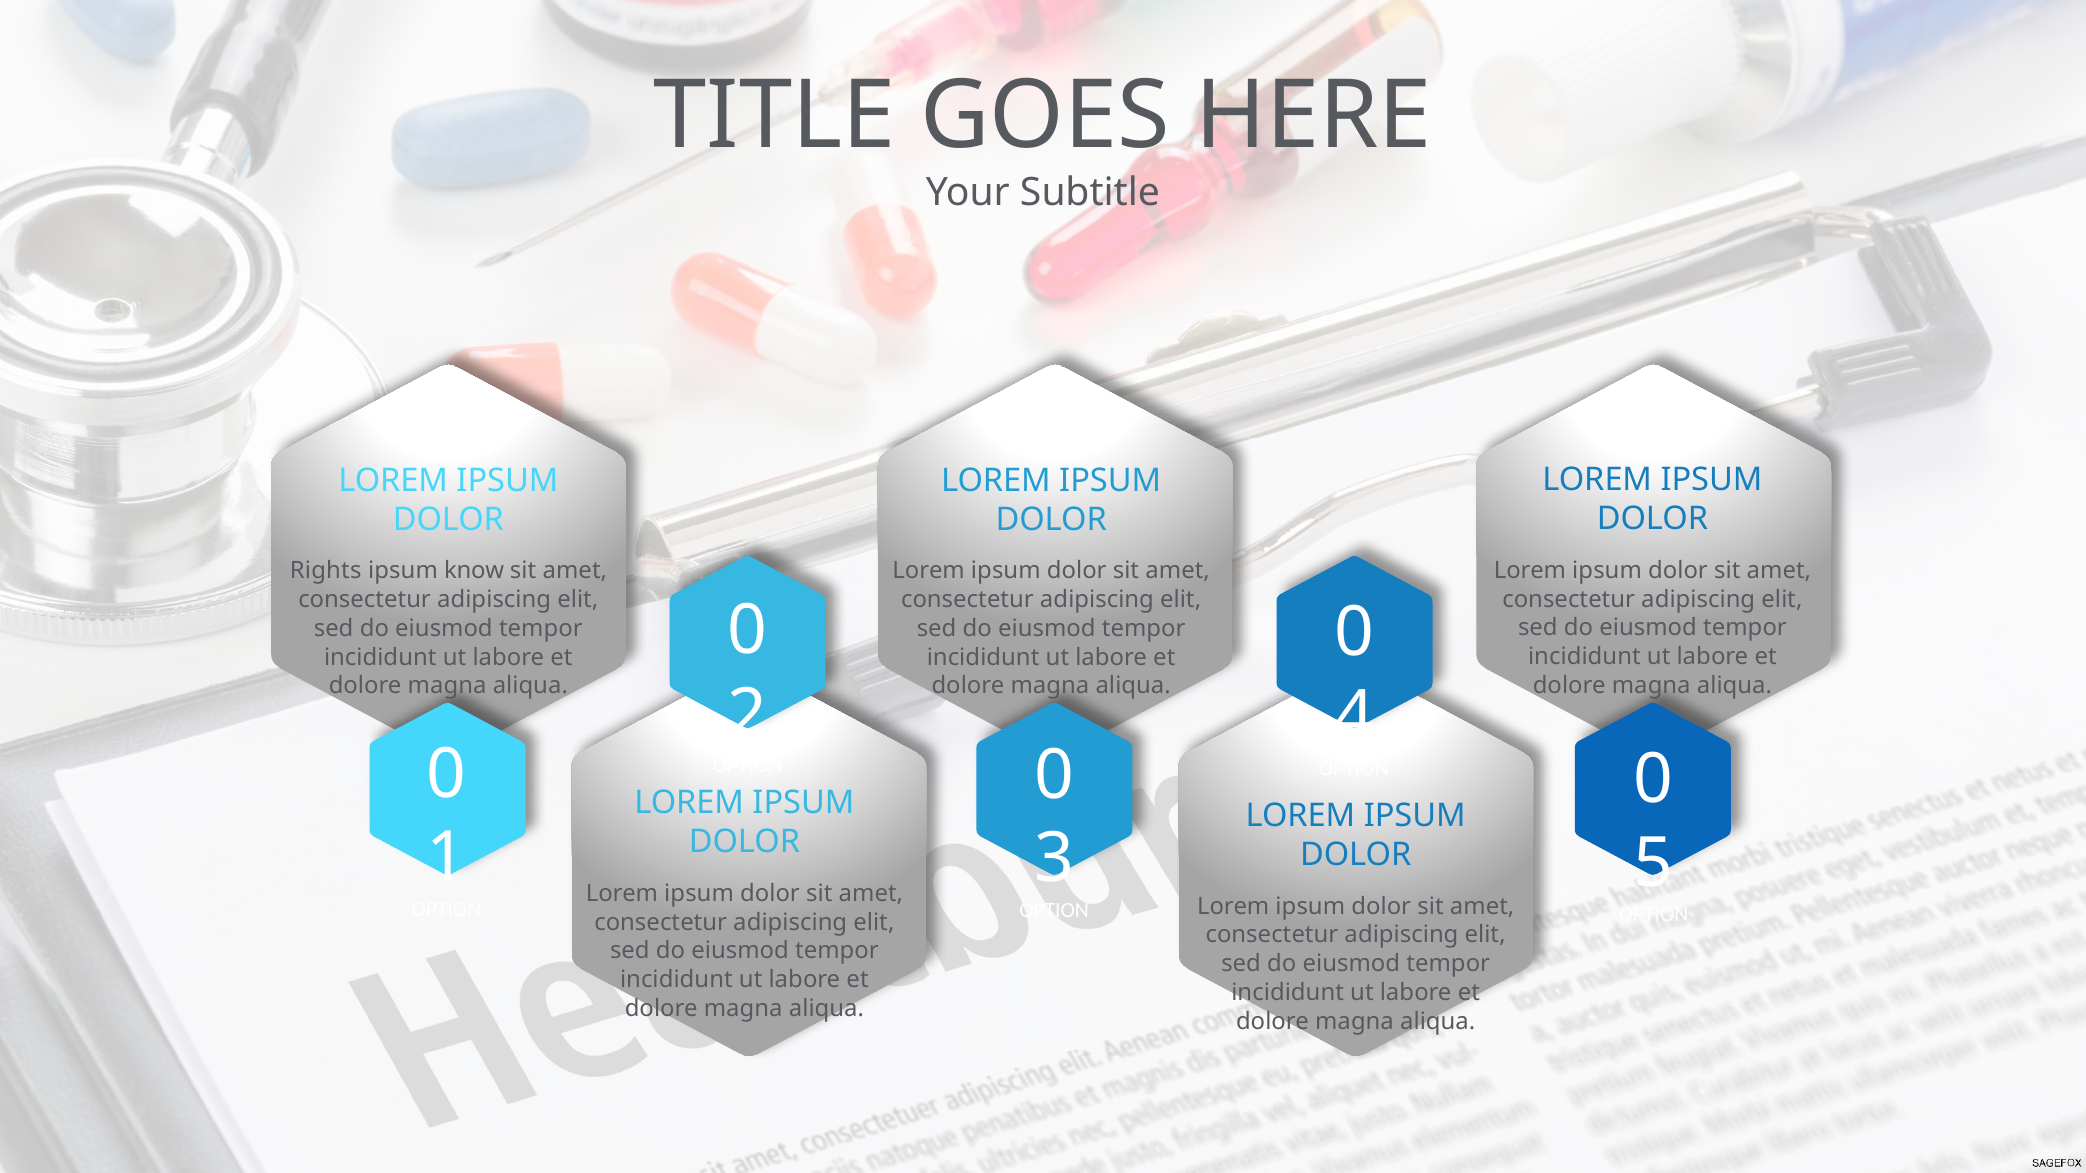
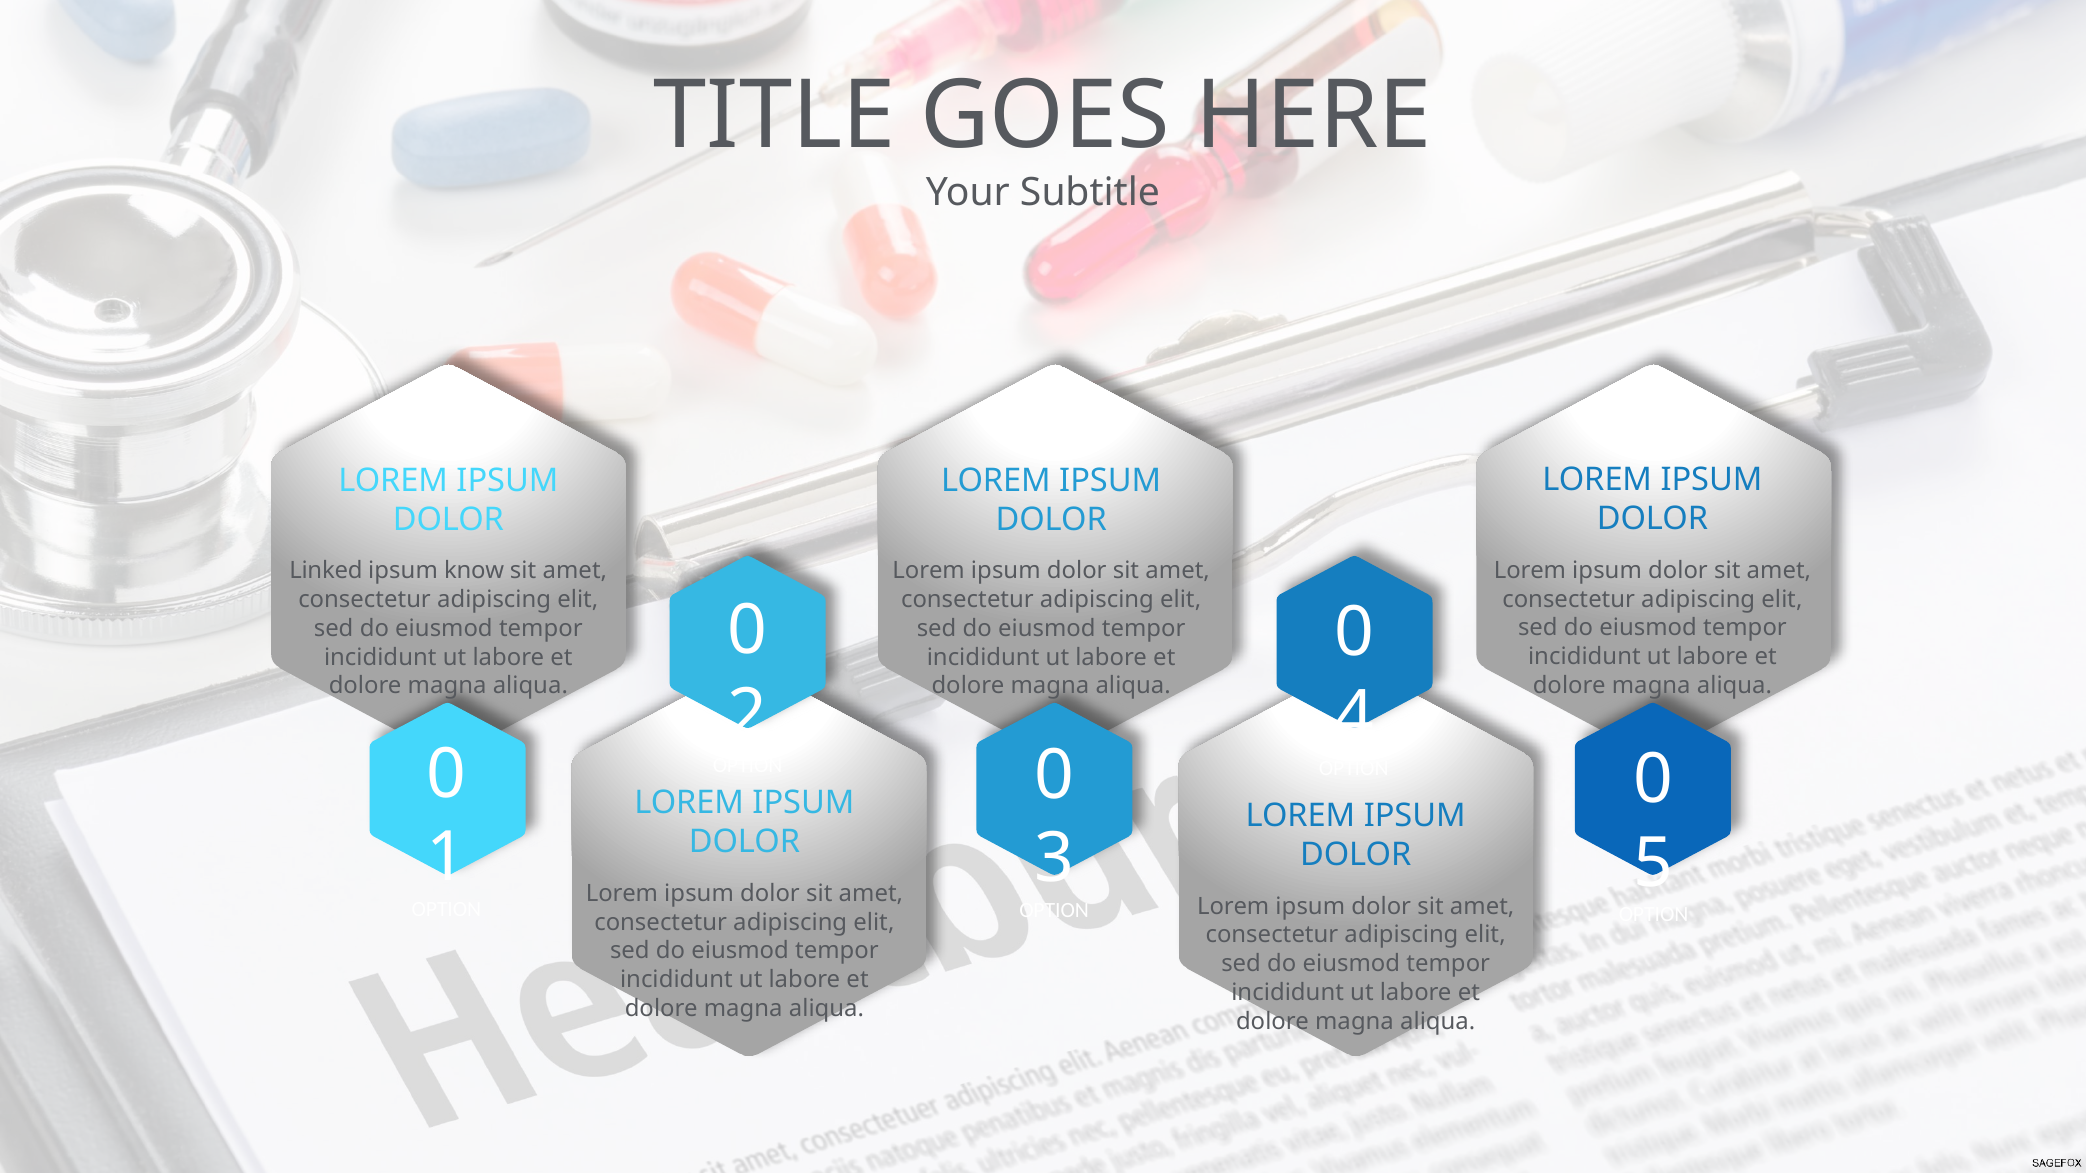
Rights: Rights -> Linked
